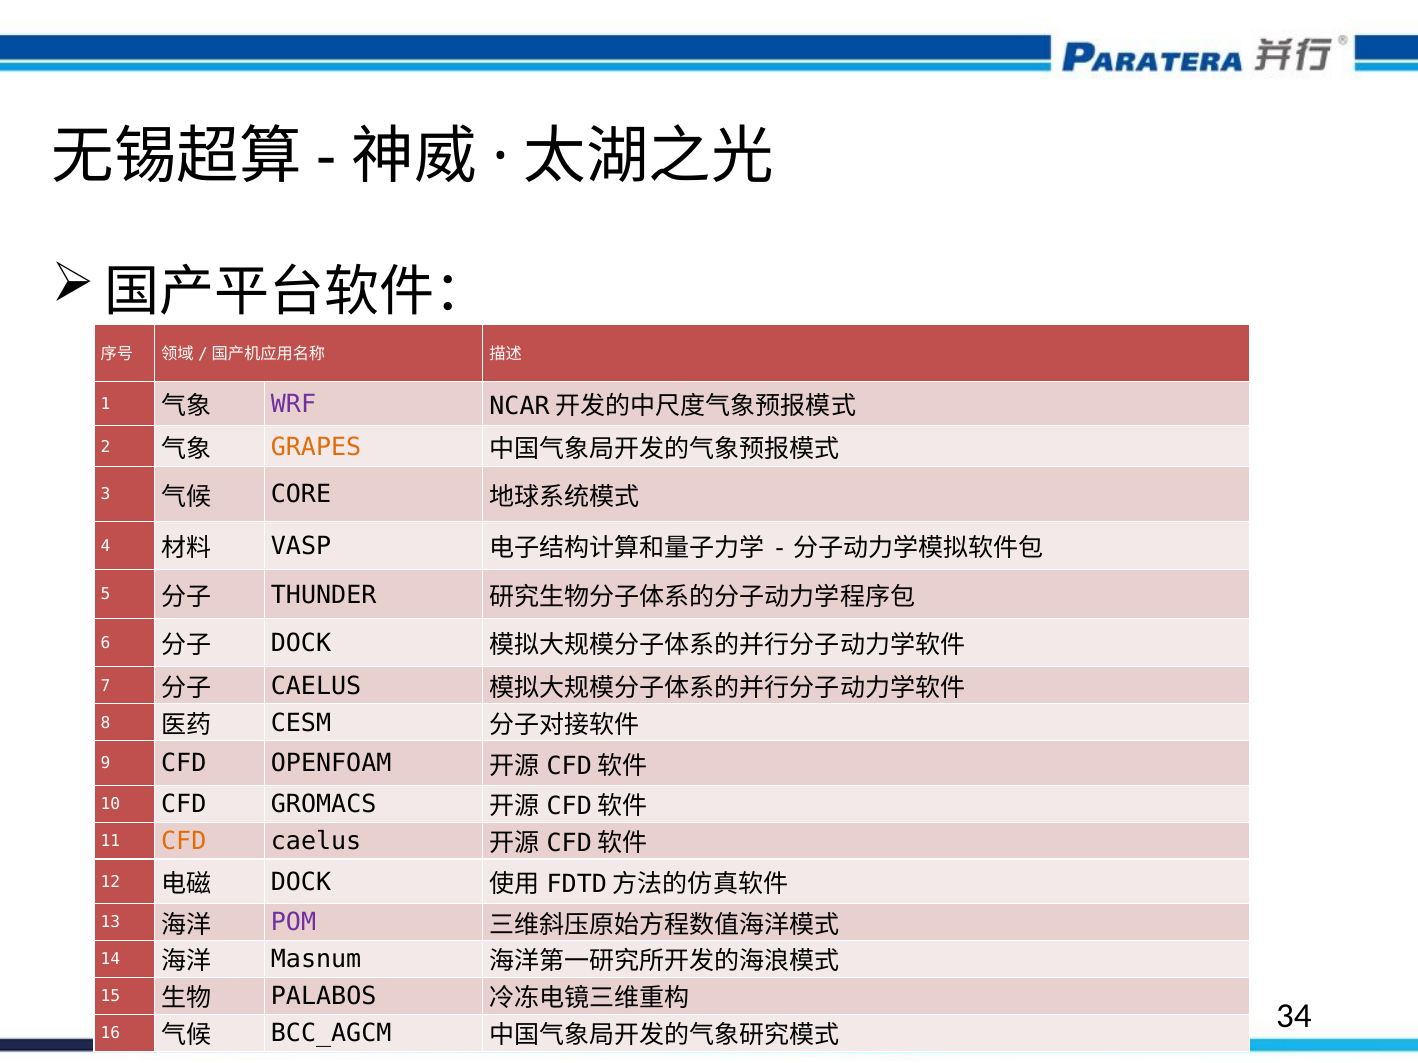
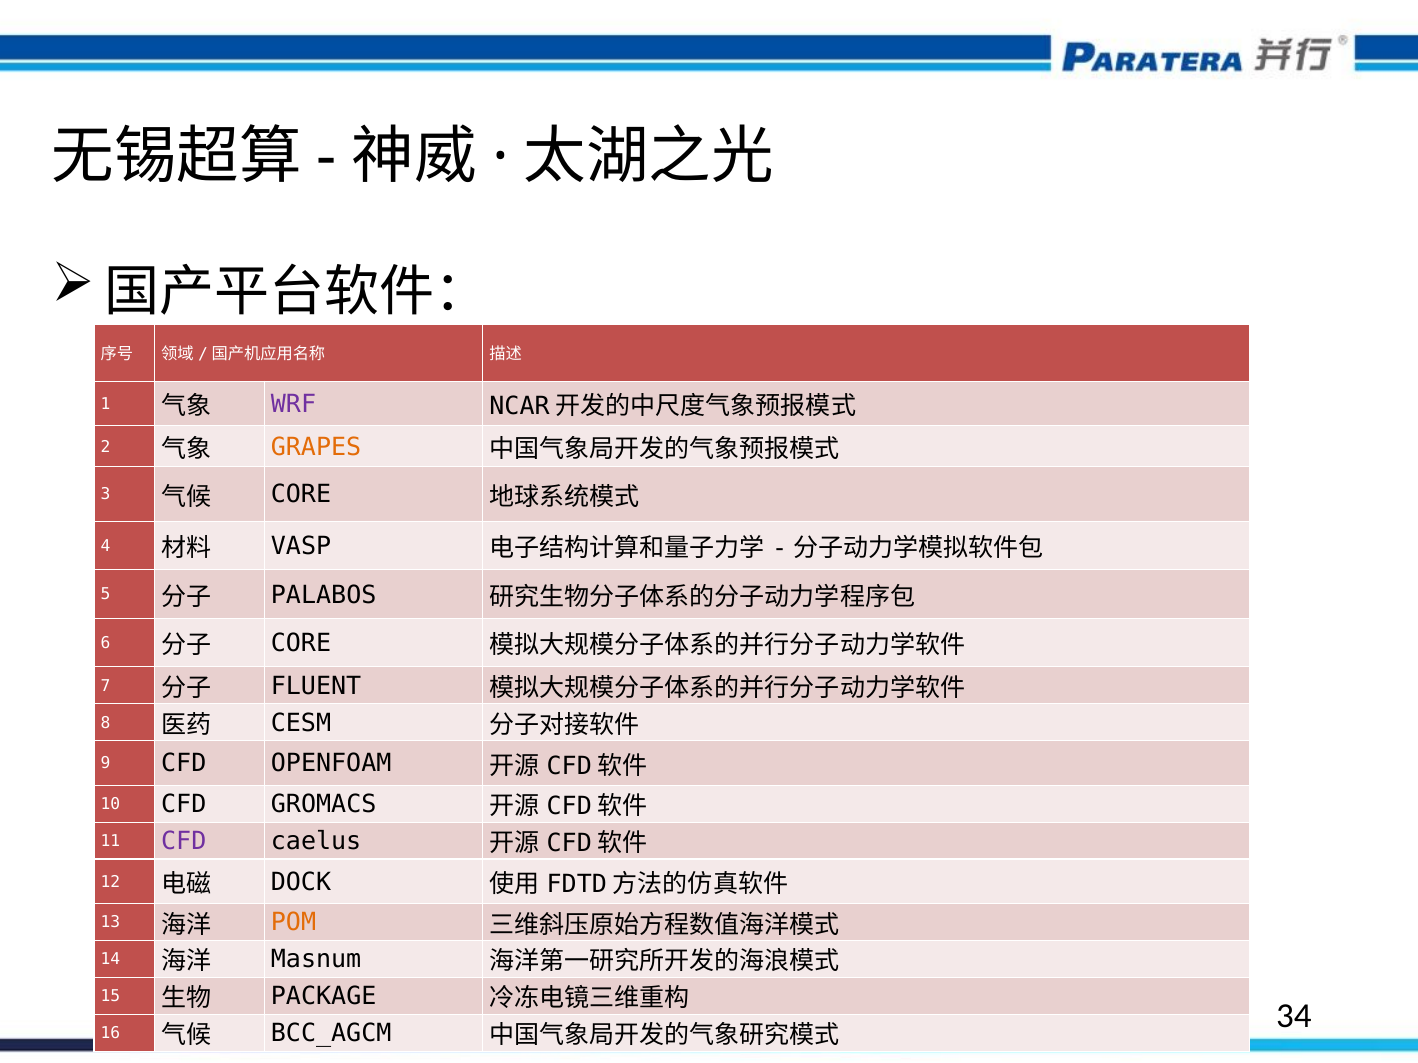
THUNDER: THUNDER -> PALABOS
DOCK at (301, 644): DOCK -> CORE
CAELUS at (316, 686): CAELUS -> FLUENT
CFD at (184, 842) colour: orange -> purple
POM colour: purple -> orange
PALABOS: PALABOS -> PACKAGE
